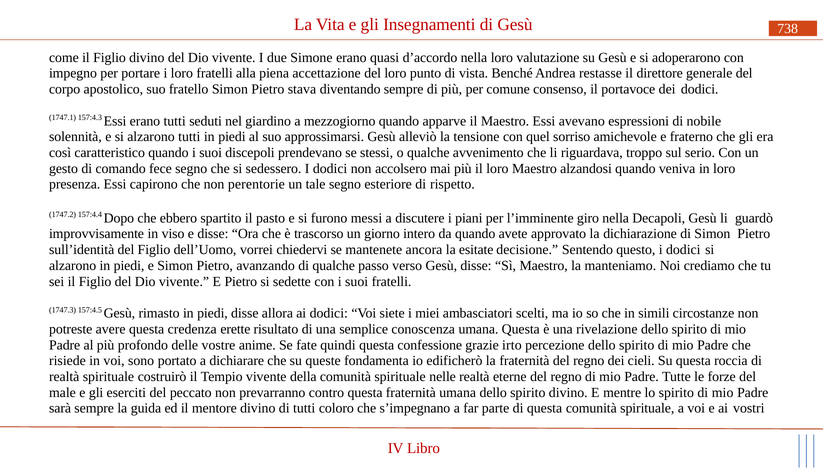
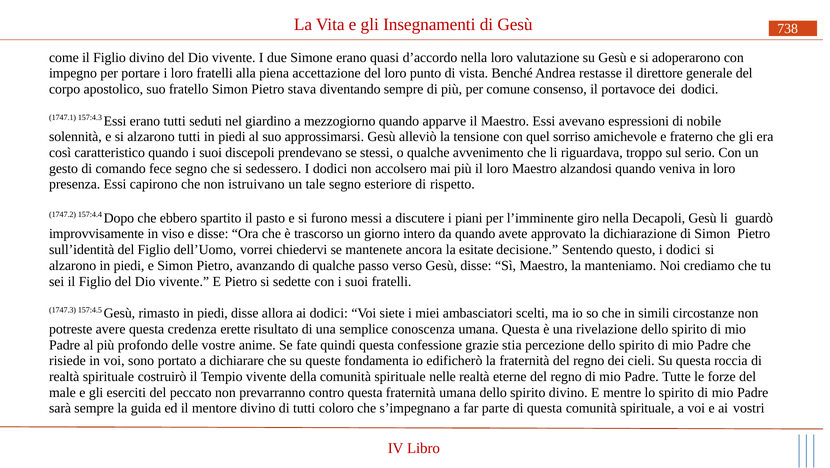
perentorie: perentorie -> istruivano
irto: irto -> stia
